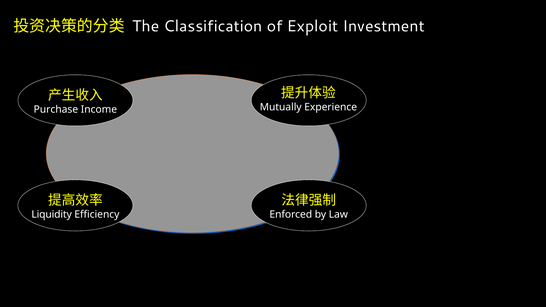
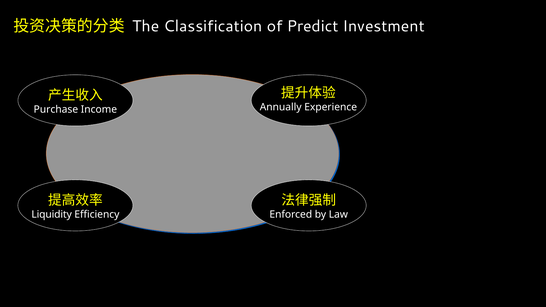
Exploit: Exploit -> Predict
Mutually: Mutually -> Annually
